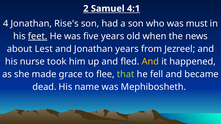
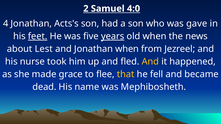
4:1: 4:1 -> 4:0
Rise's: Rise's -> Acts's
must: must -> gave
years at (113, 36) underline: none -> present
Jonathan years: years -> when
that colour: light green -> yellow
